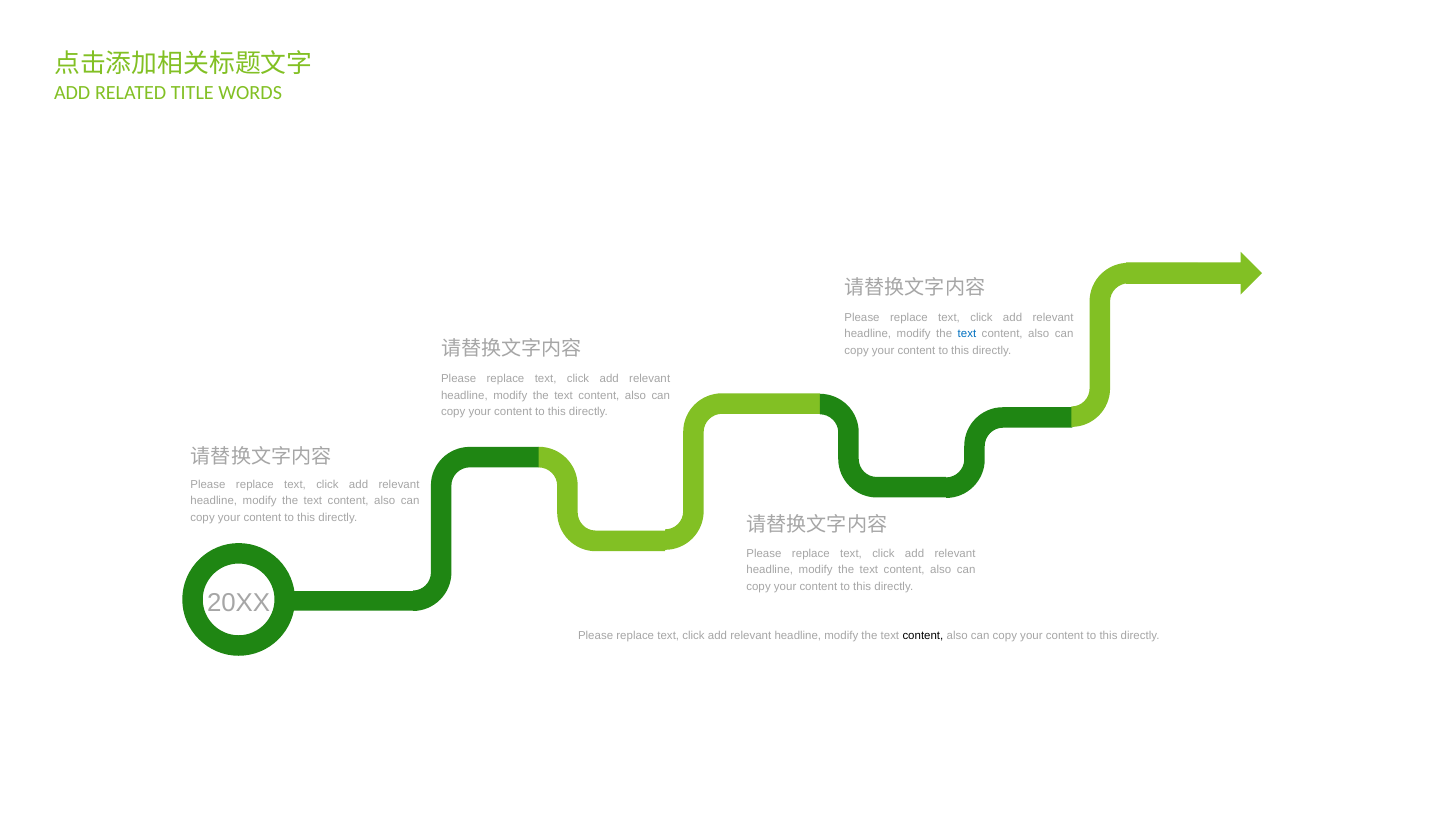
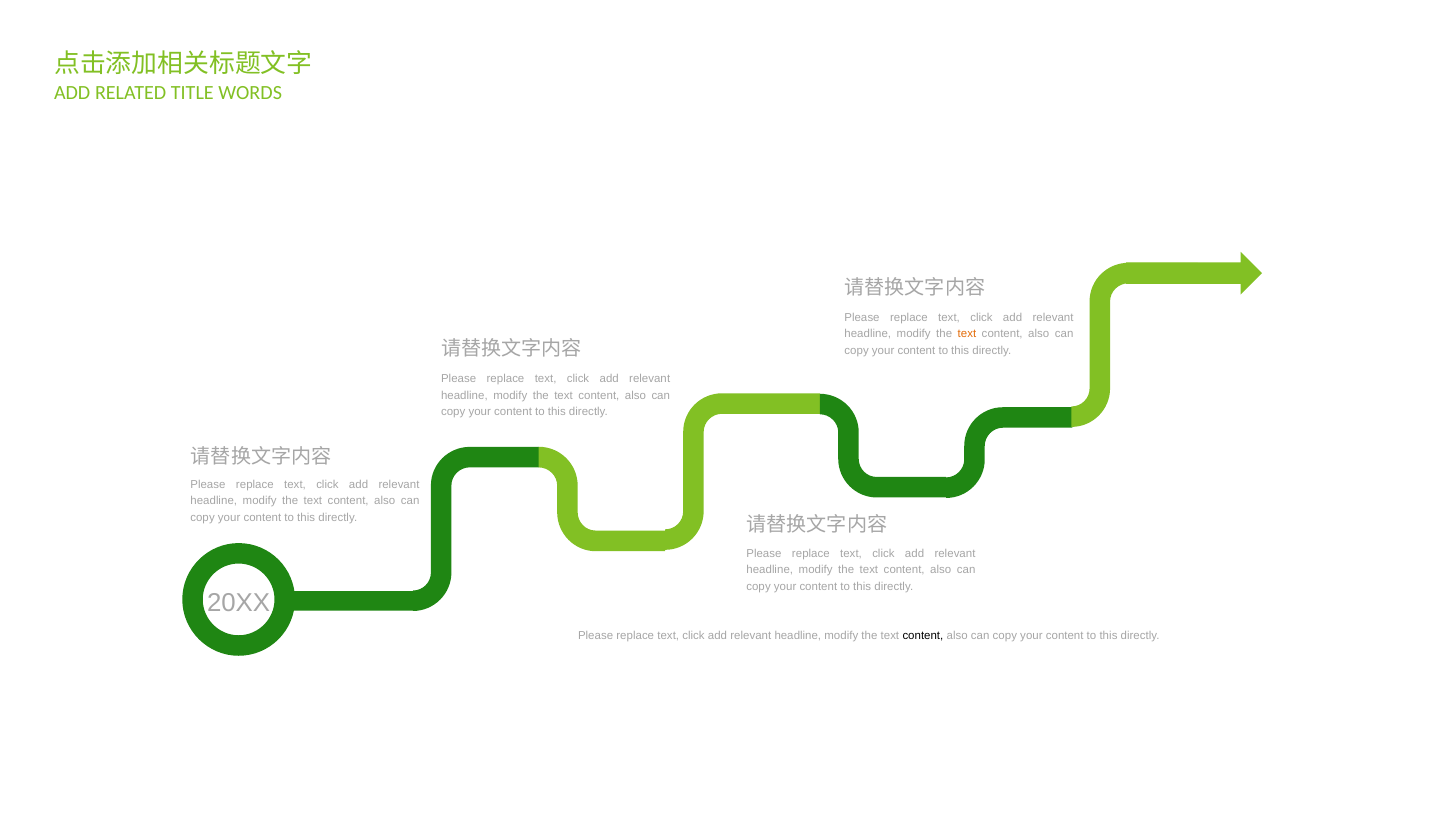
text at (967, 334) colour: blue -> orange
